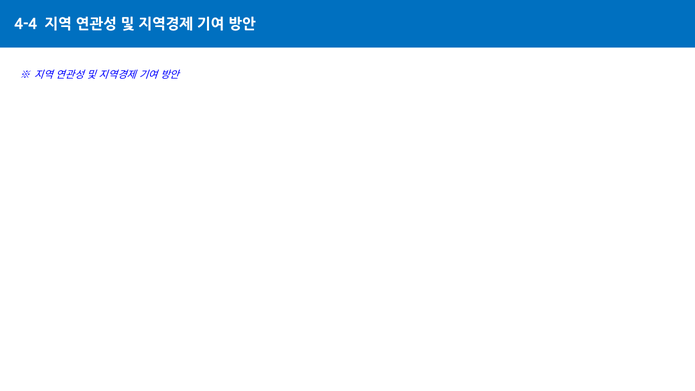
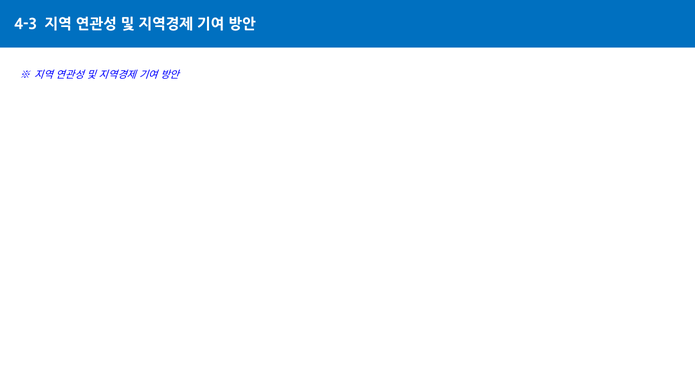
4-4: 4-4 -> 4-3
